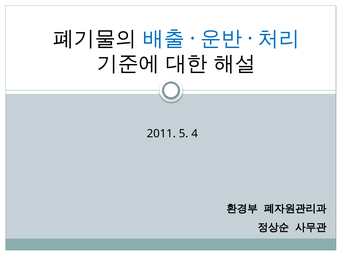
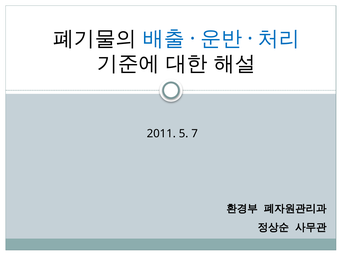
4: 4 -> 7
